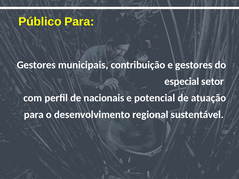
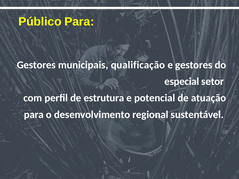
contribuição: contribuição -> qualificação
nacionais: nacionais -> estrutura
